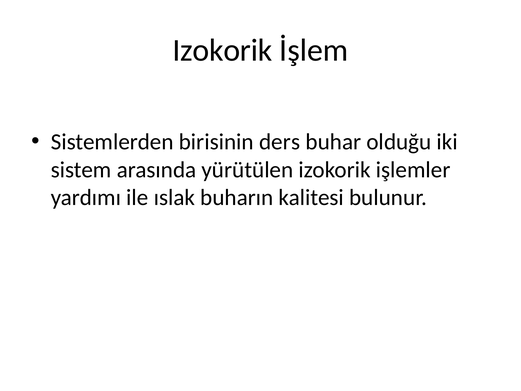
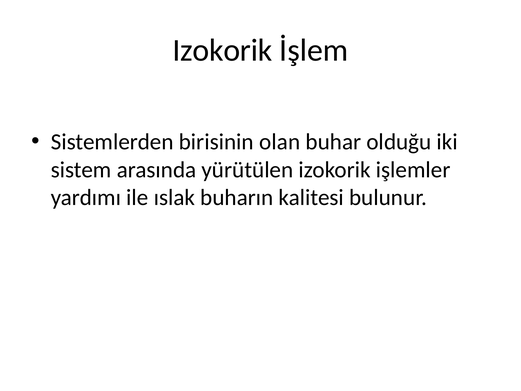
ders: ders -> olan
